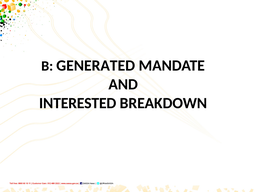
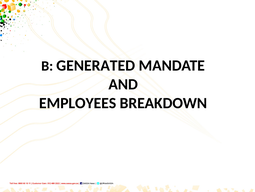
INTERESTED: INTERESTED -> EMPLOYEES
